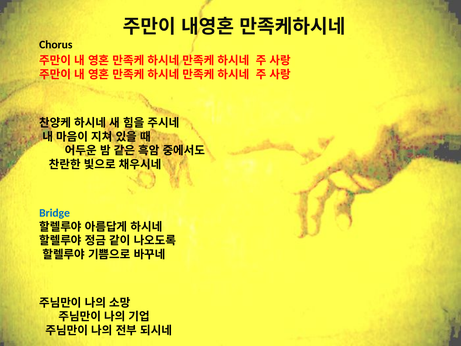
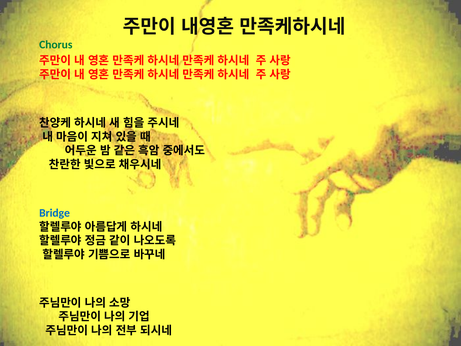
Chorus colour: black -> green
